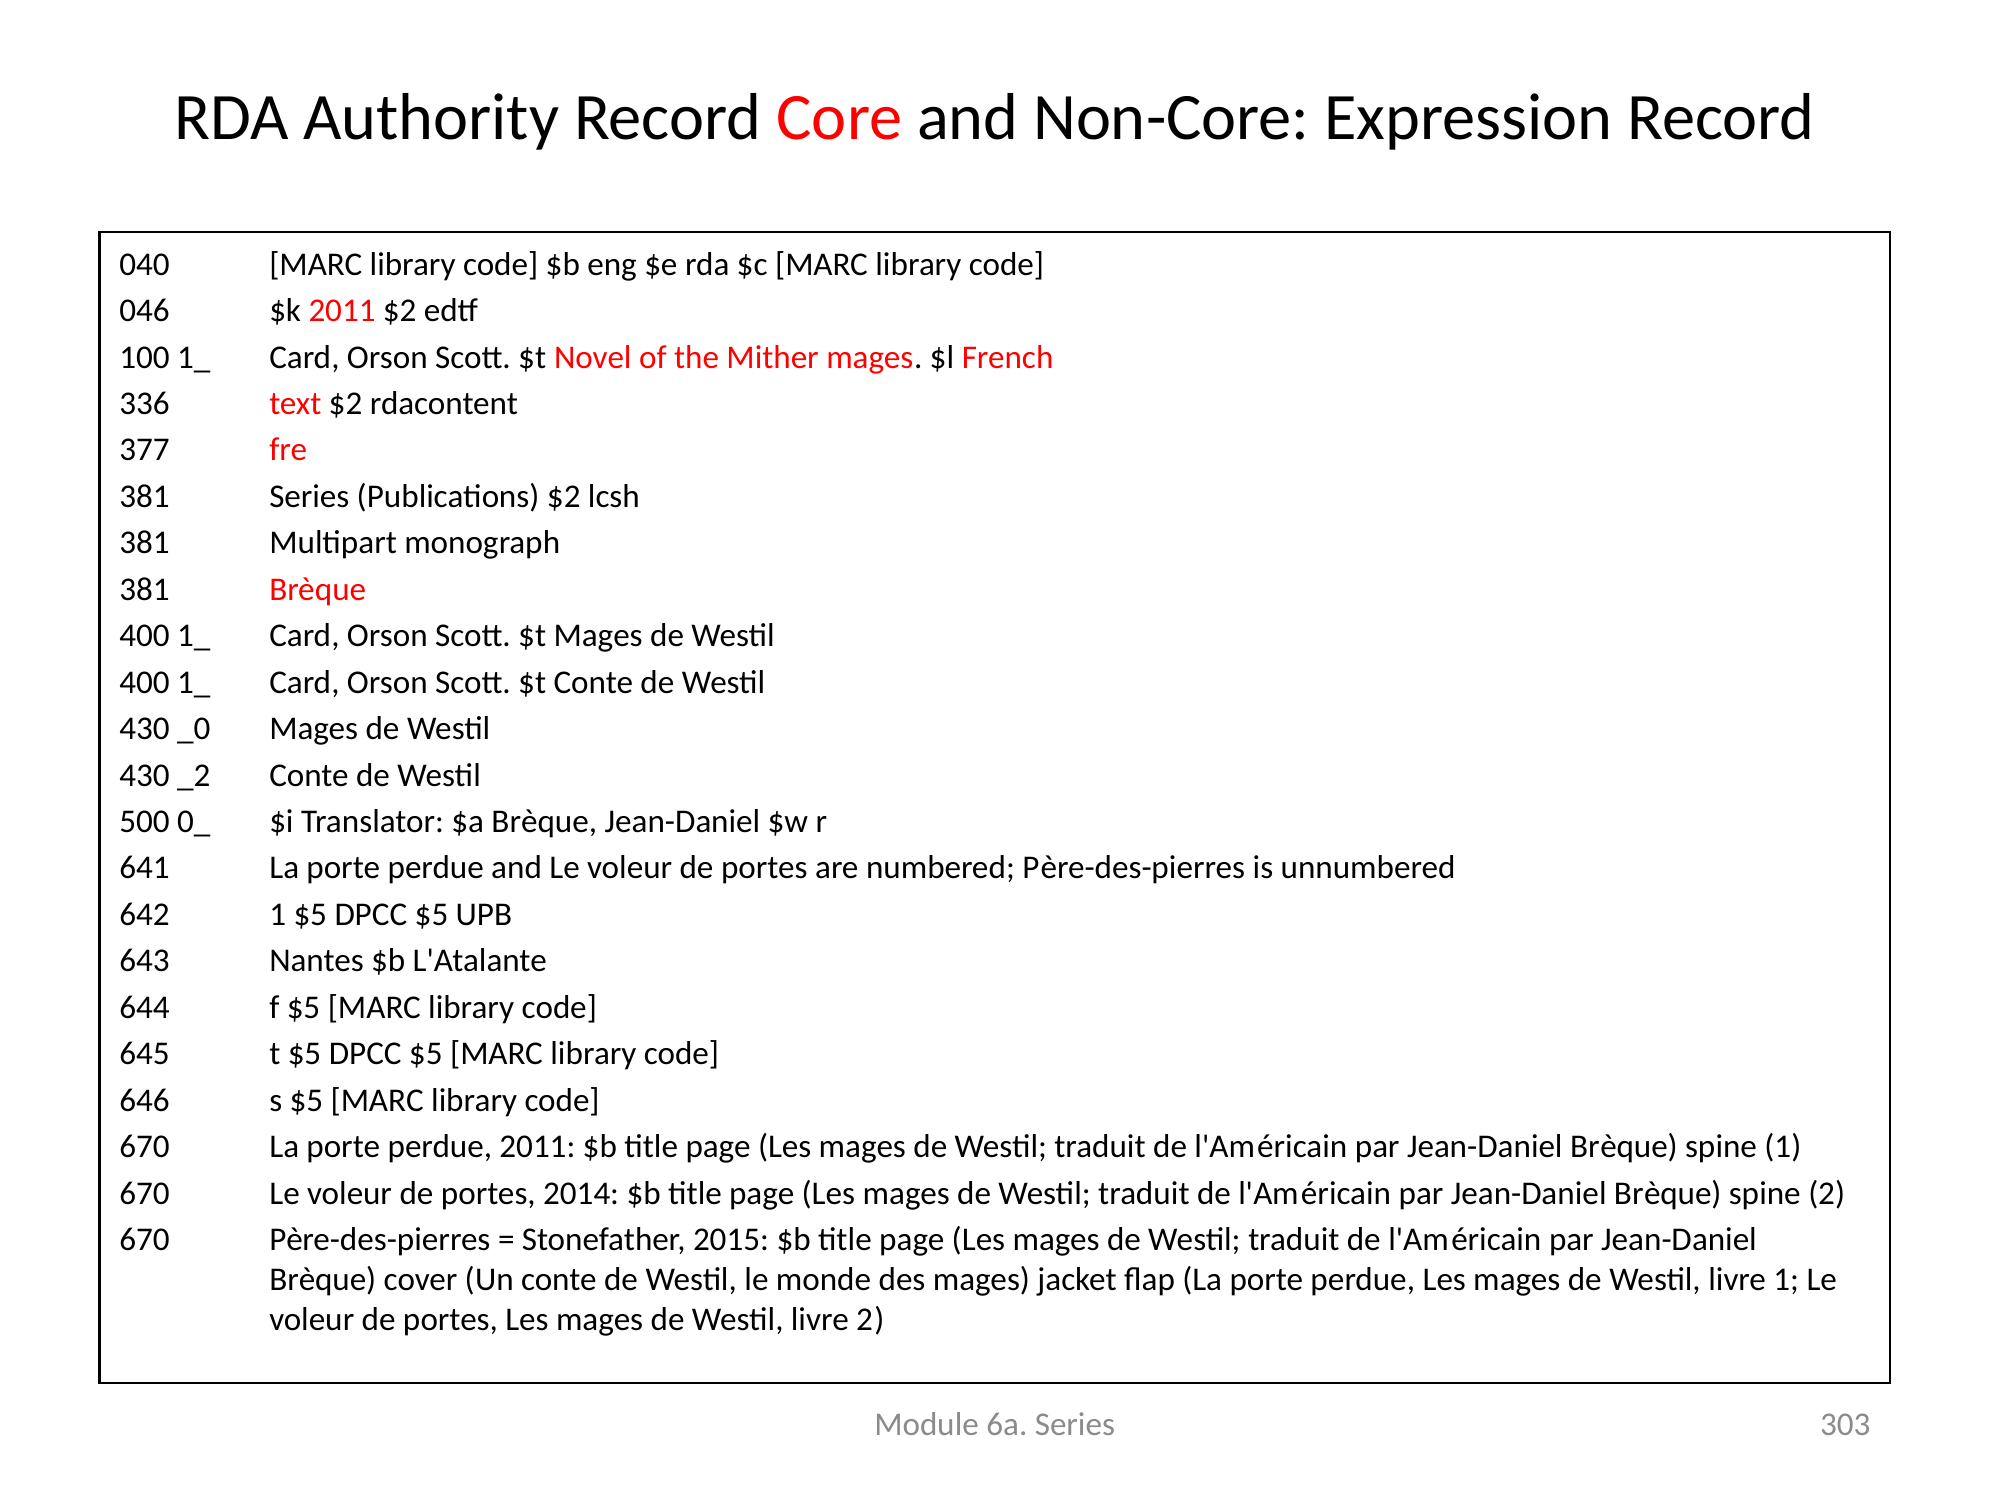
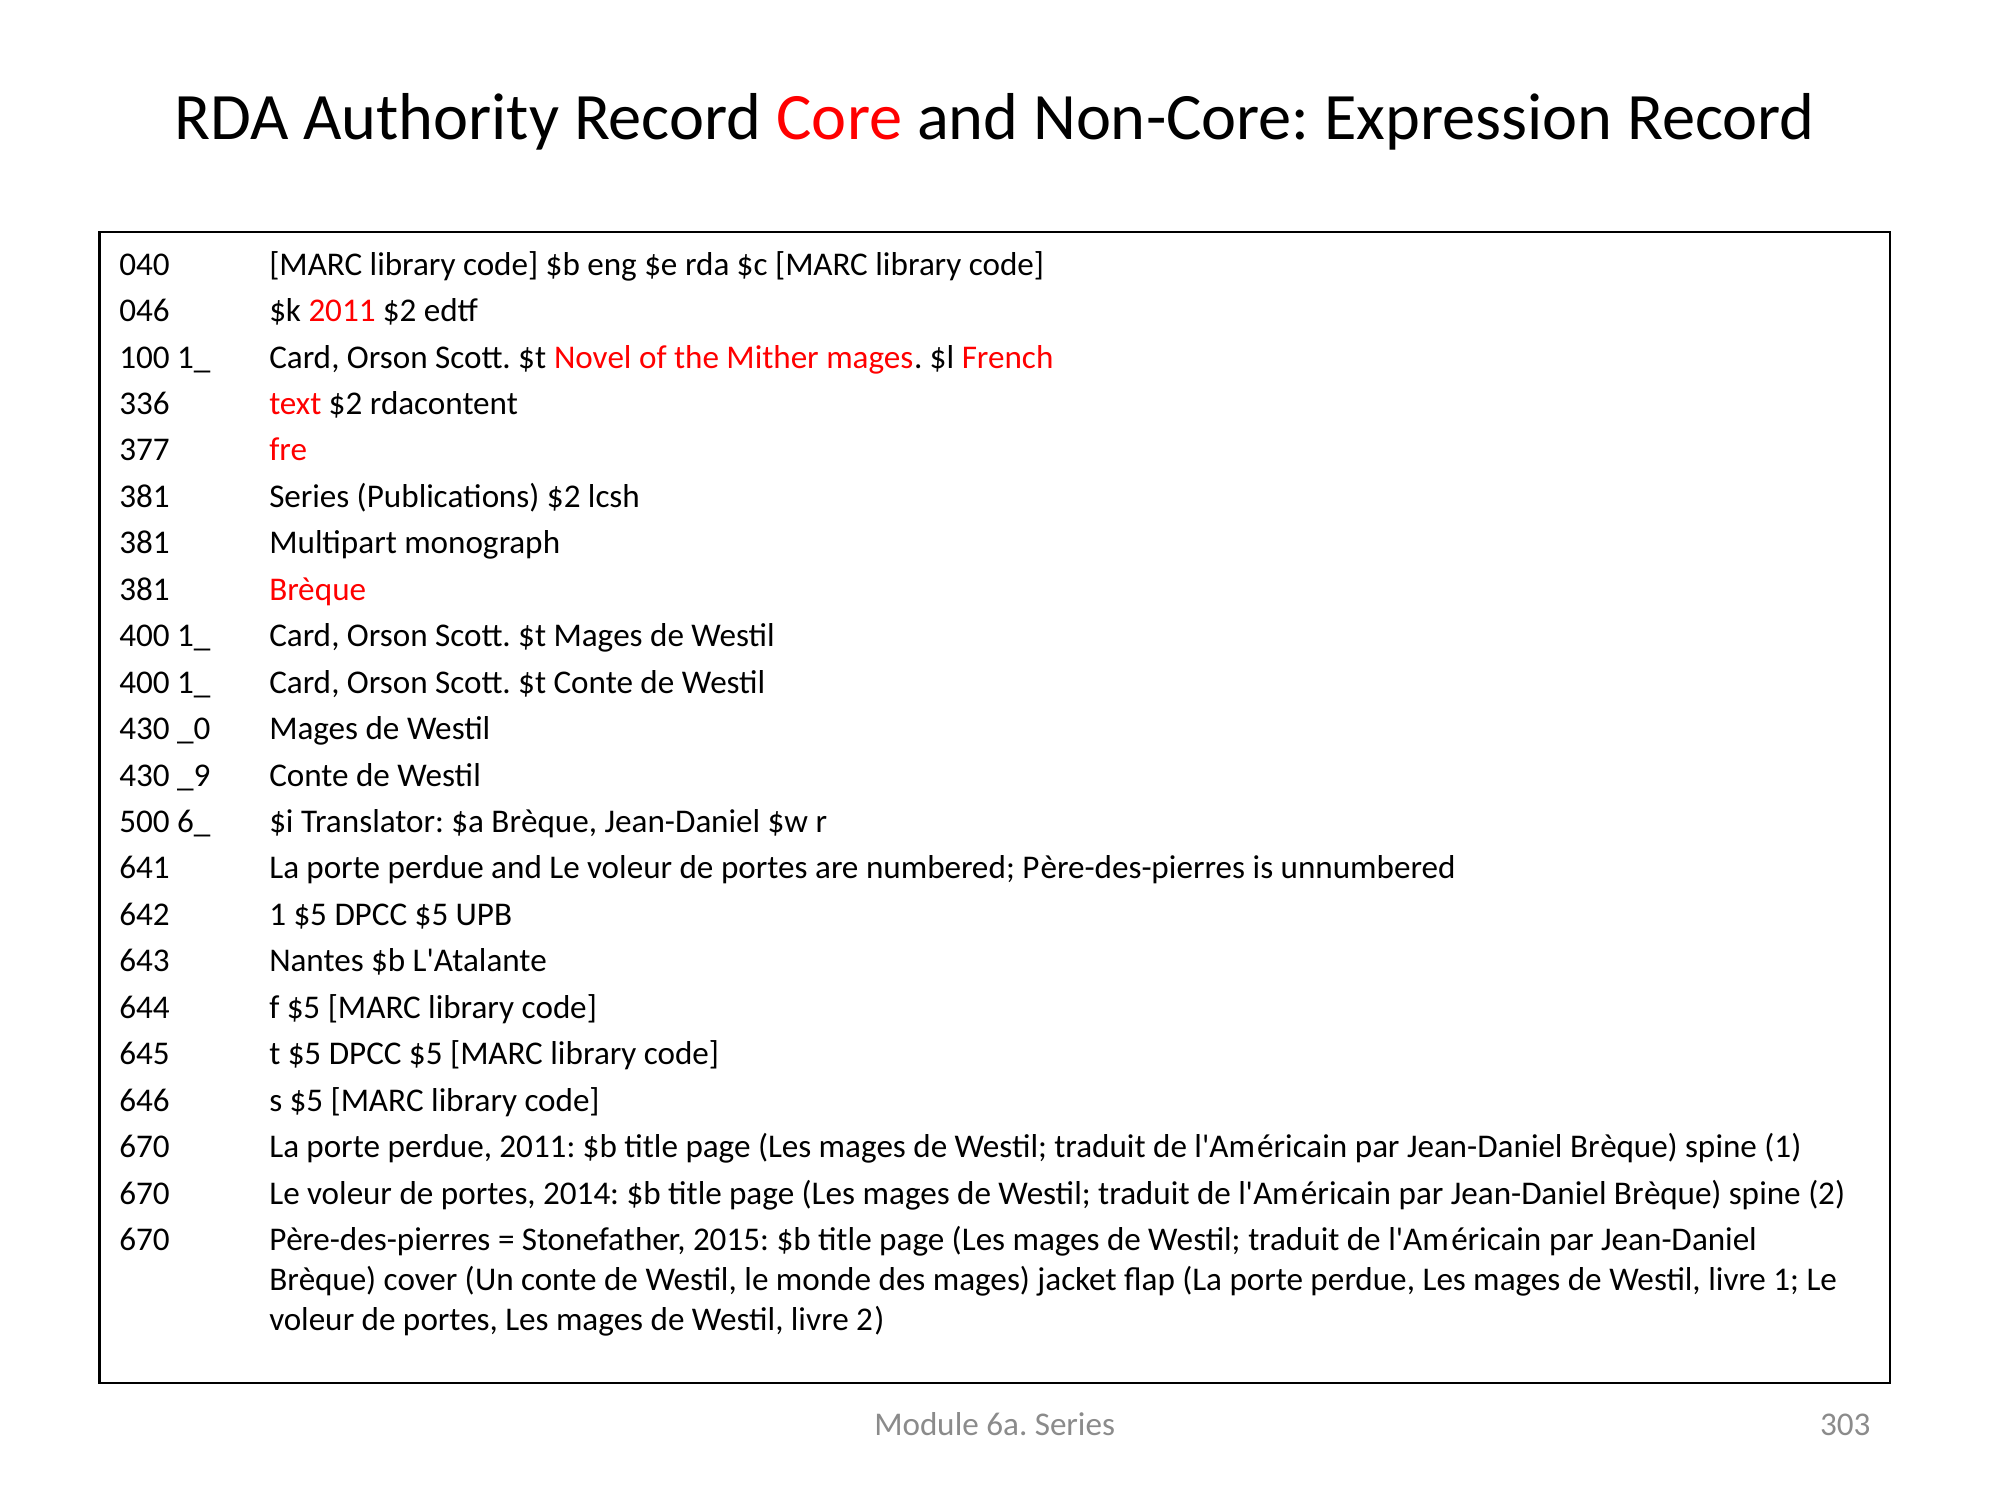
_2: _2 -> _9
0_: 0_ -> 6_
